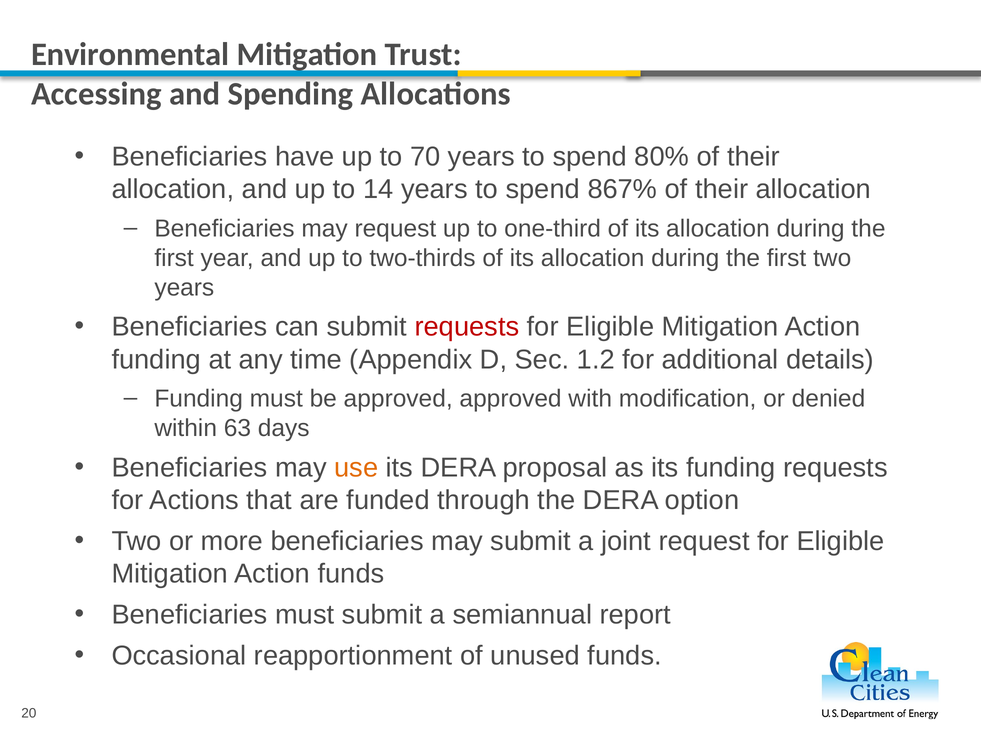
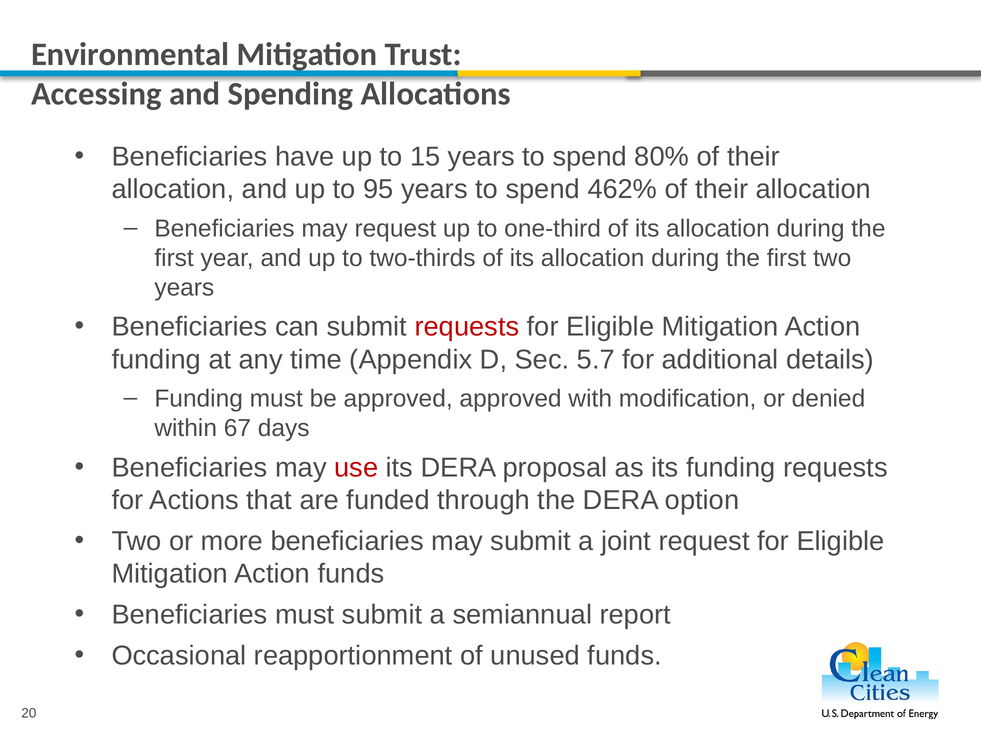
70: 70 -> 15
14: 14 -> 95
867%: 867% -> 462%
1.2: 1.2 -> 5.7
63: 63 -> 67
use colour: orange -> red
